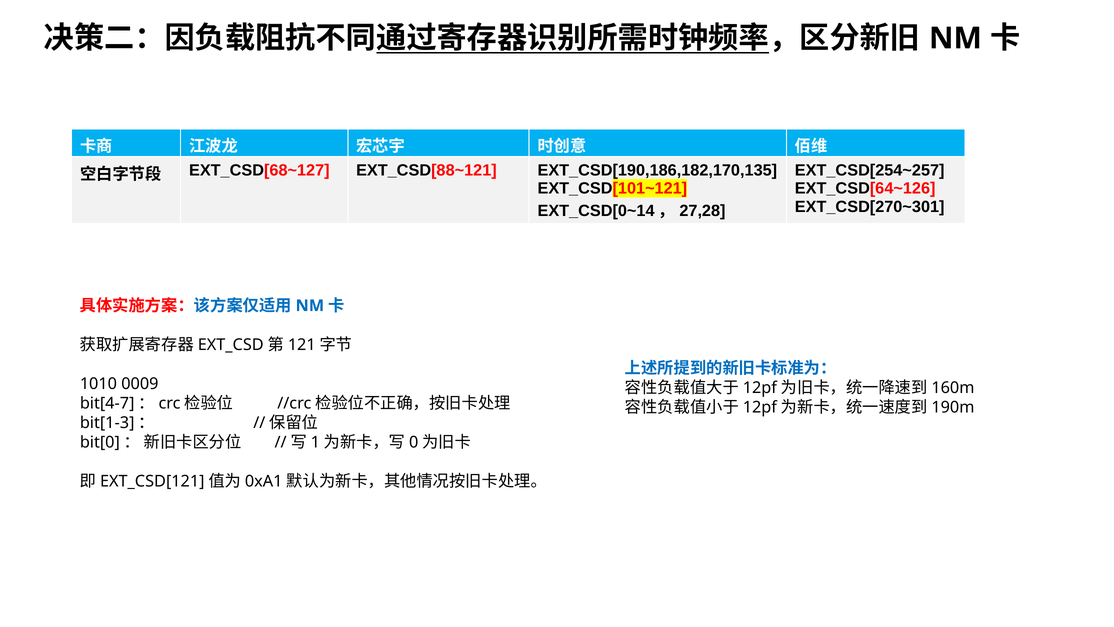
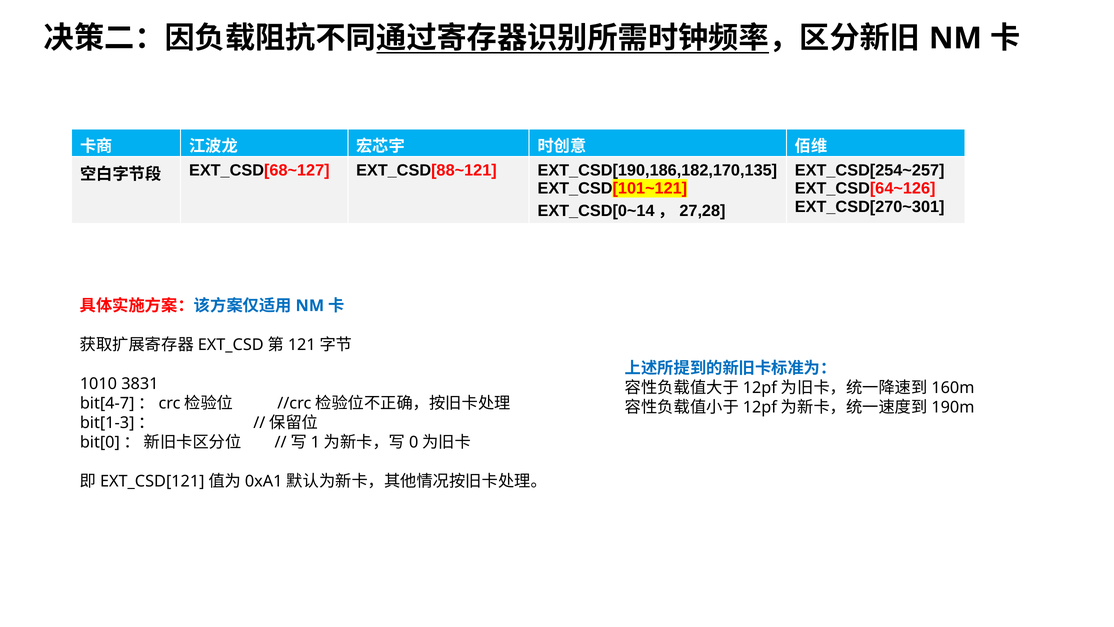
0009: 0009 -> 3831
